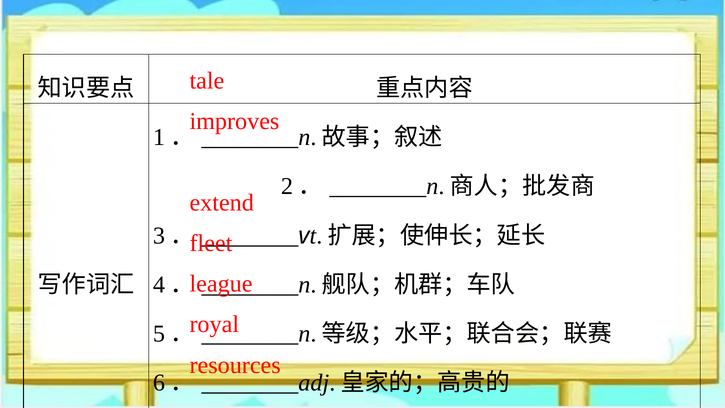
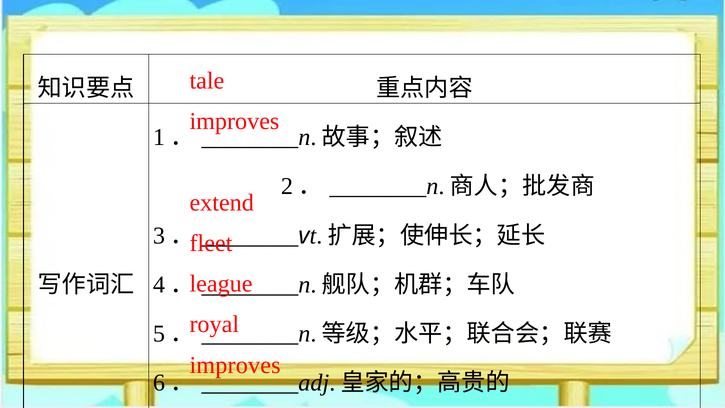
resources at (235, 365): resources -> improves
